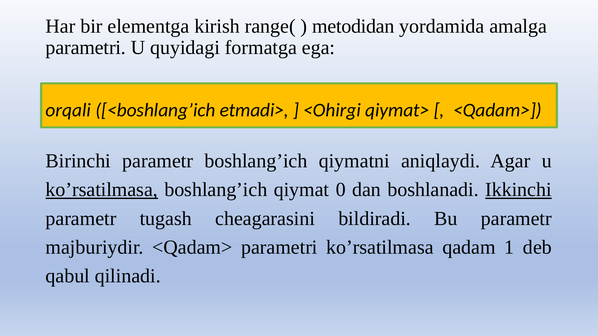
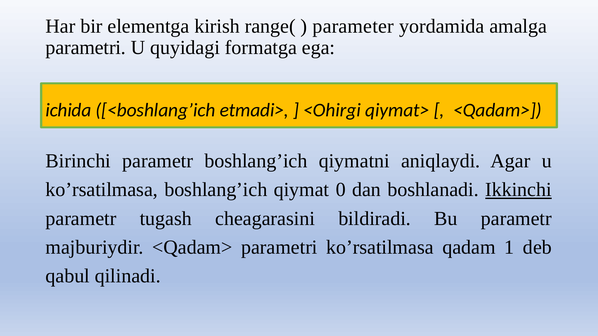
metodidan: metodidan -> parameter
orqali: orqali -> ichida
ko’rsatilmasa at (102, 190) underline: present -> none
